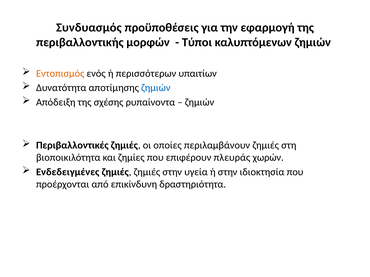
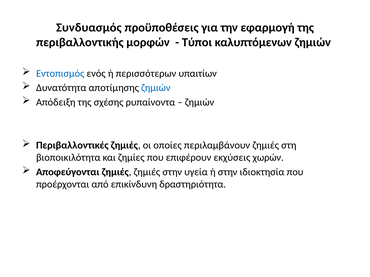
Εντοπισμός colour: orange -> blue
πλευράς: πλευράς -> εκχύσεις
Ενδεδειγμένες: Ενδεδειγμένες -> Αποφεύγονται
